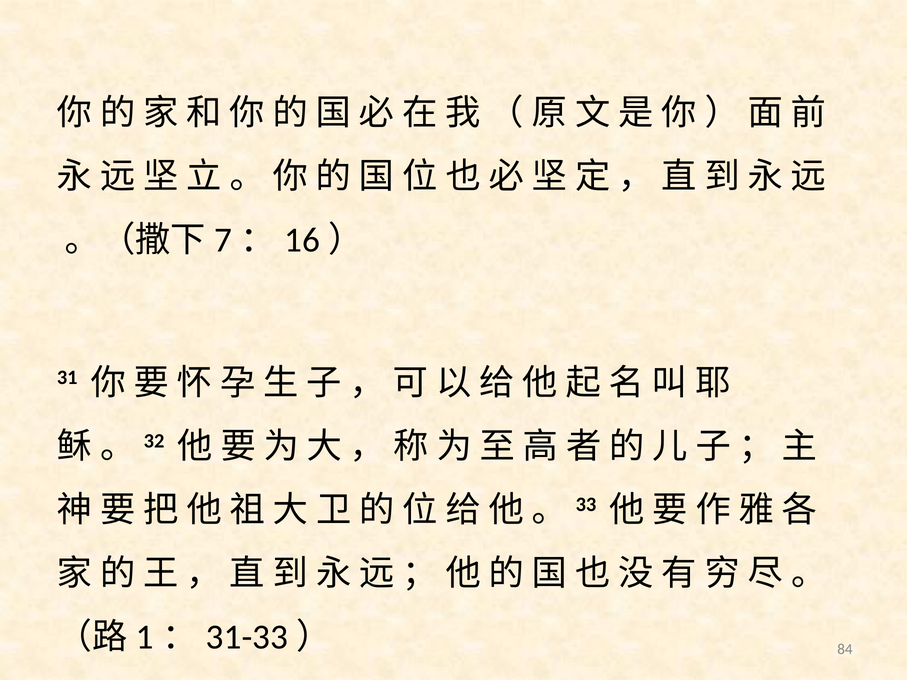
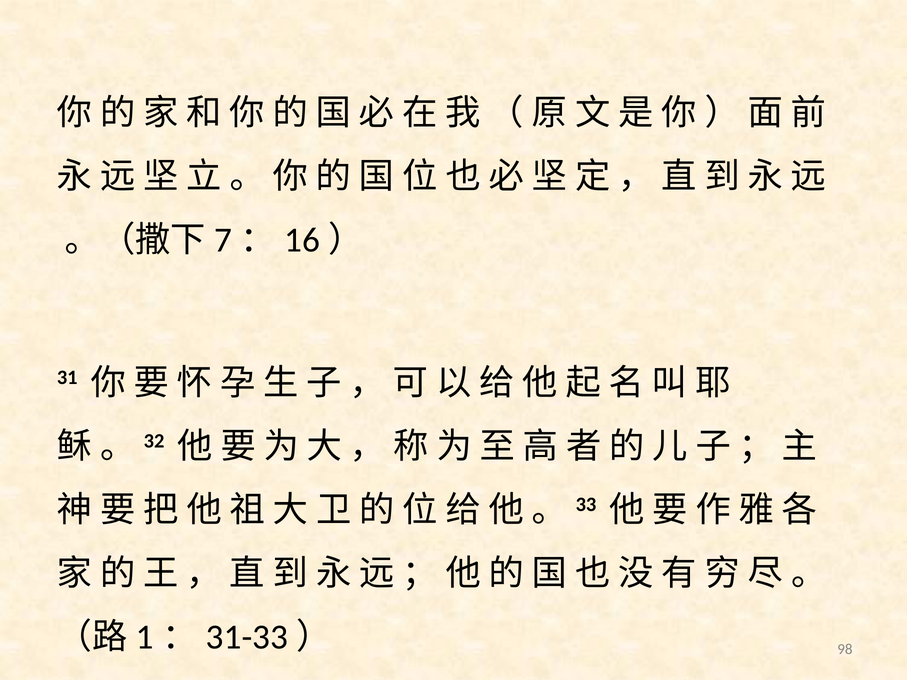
84: 84 -> 98
